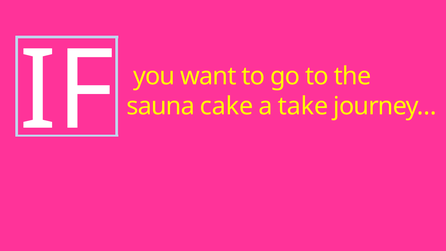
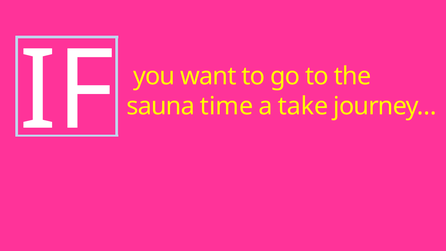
cake: cake -> time
